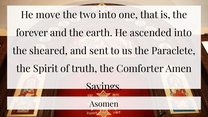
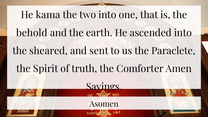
move: move -> kama
forever: forever -> behold
